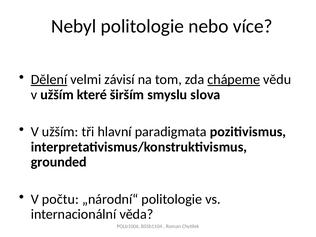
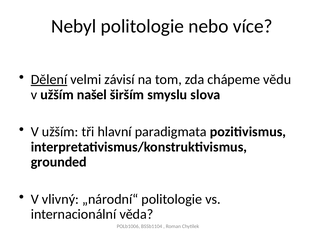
chápeme underline: present -> none
které: které -> našel
počtu: počtu -> vlivný
